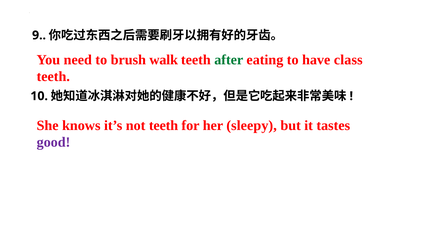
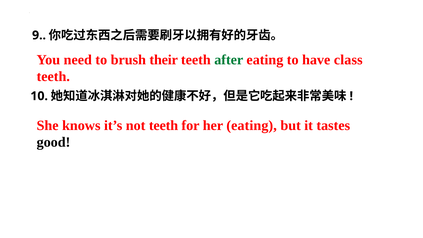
walk: walk -> their
her sleepy: sleepy -> eating
good colour: purple -> black
